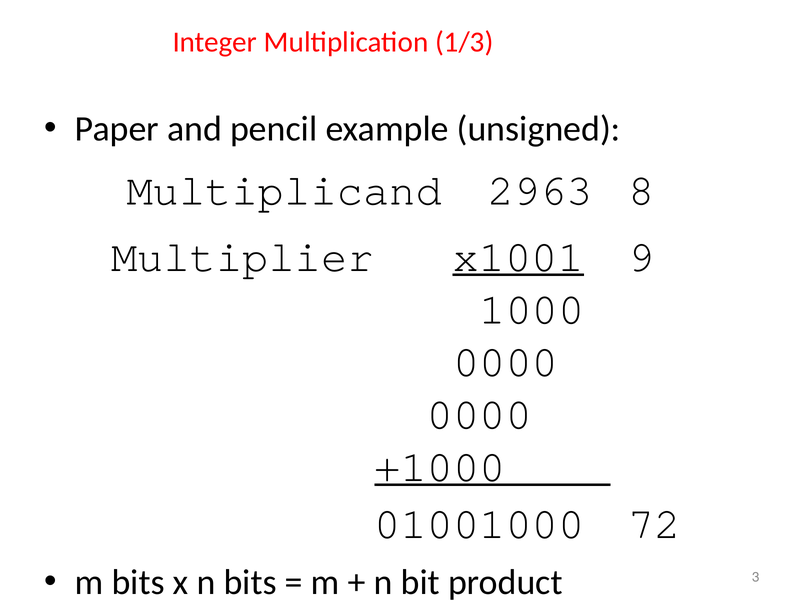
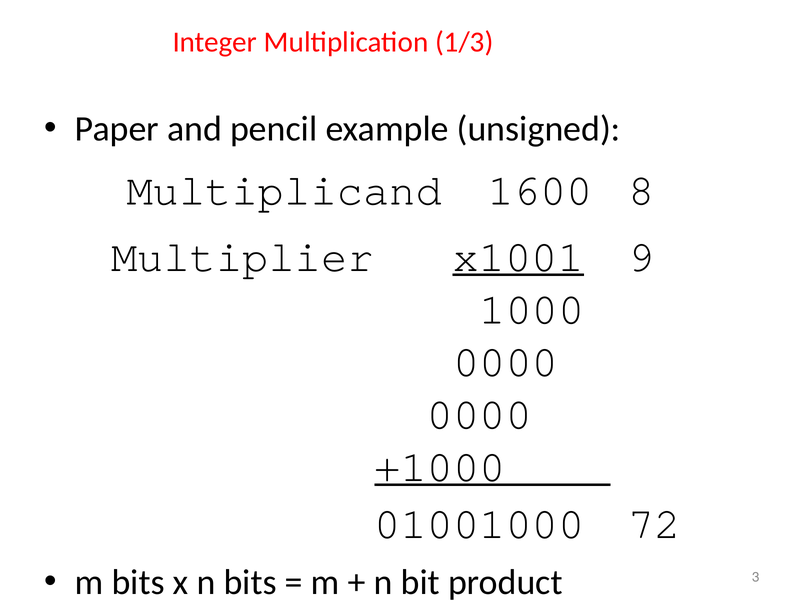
2963: 2963 -> 1600
